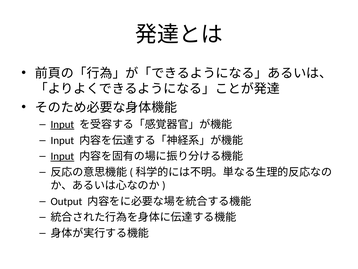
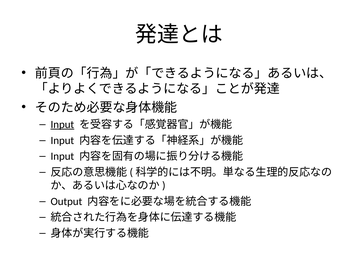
Input at (62, 156) underline: present -> none
